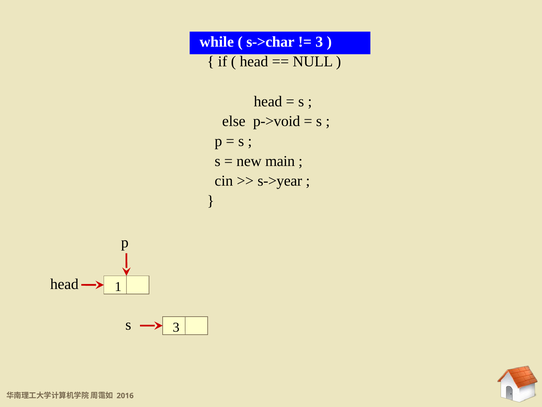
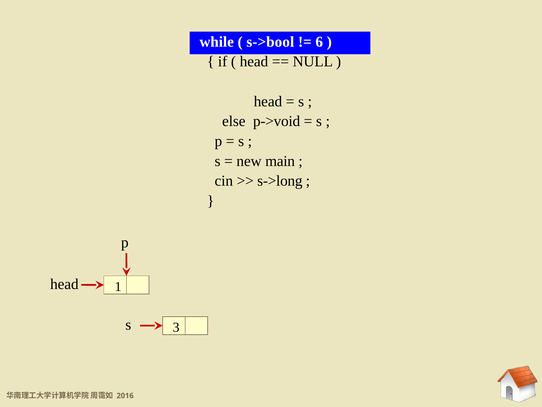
s->char: s->char -> s->bool
3 at (319, 42): 3 -> 6
s->year: s->year -> s->long
